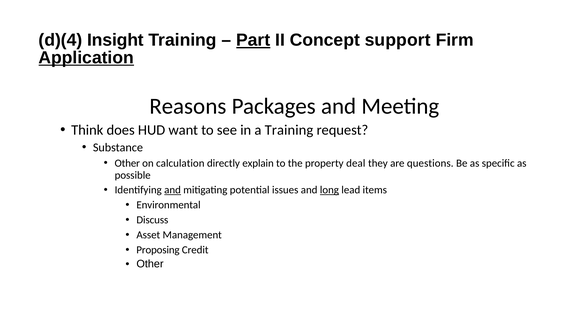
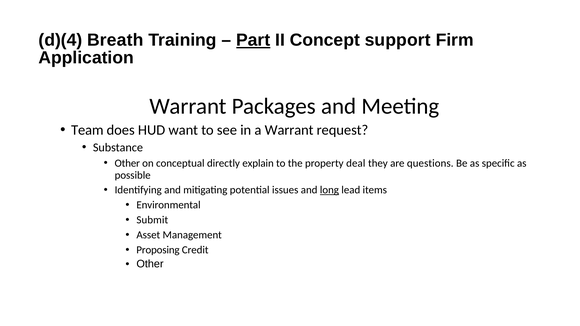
Insight: Insight -> Breath
Application underline: present -> none
Reasons at (188, 106): Reasons -> Warrant
Think: Think -> Team
a Training: Training -> Warrant
calculation: calculation -> conceptual
and at (173, 190) underline: present -> none
Discuss: Discuss -> Submit
